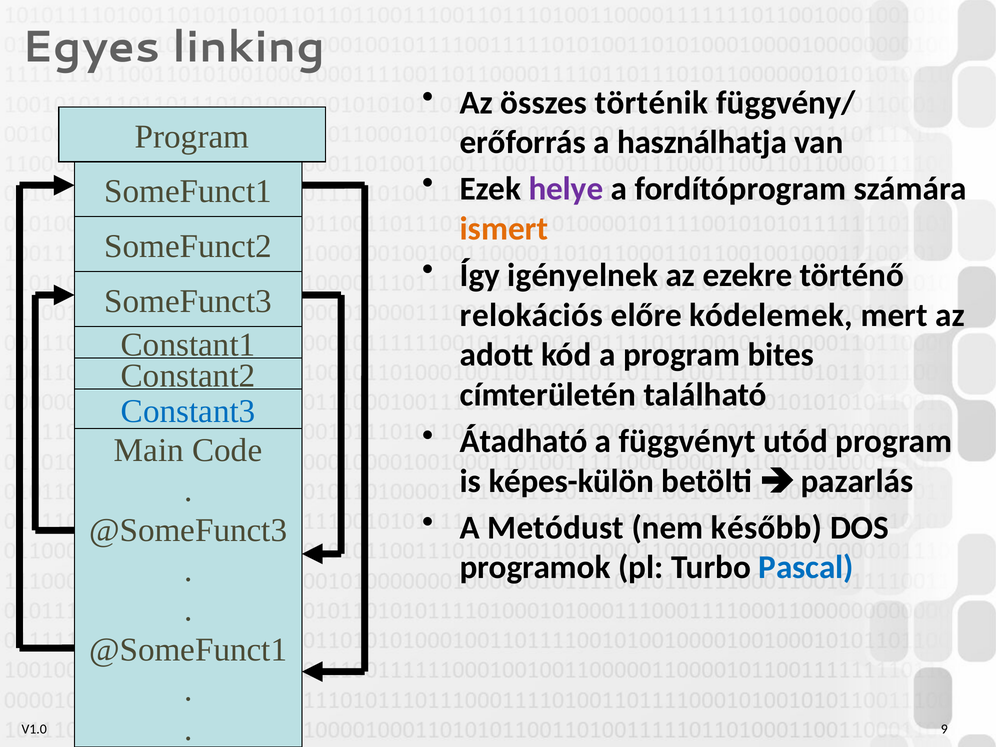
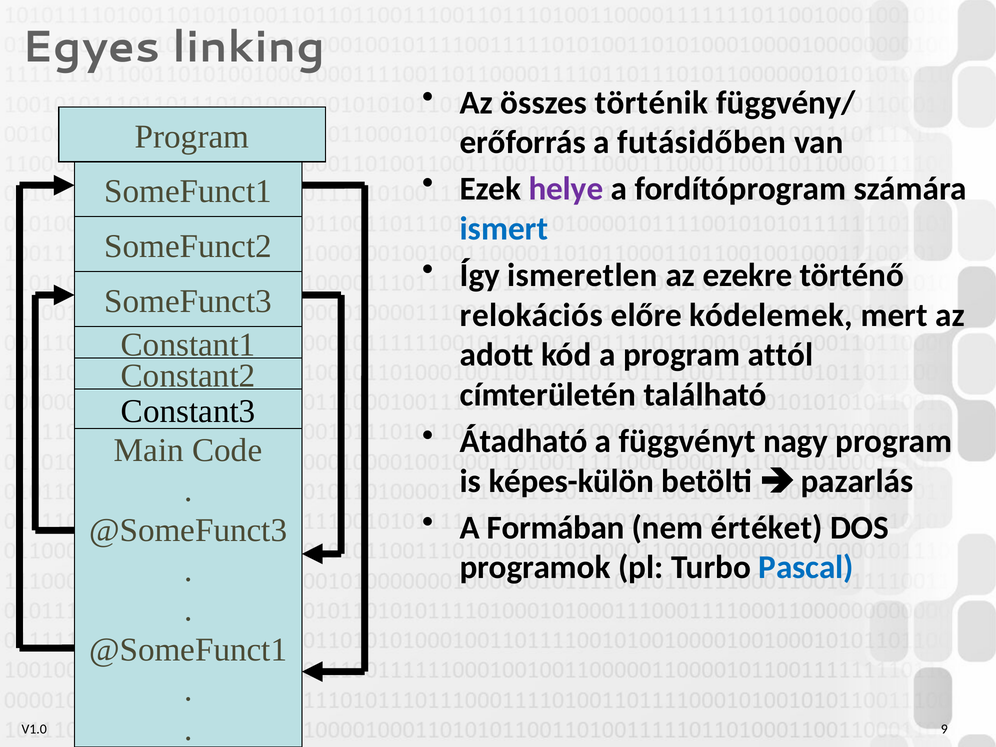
használhatja: használhatja -> futásidőben
ismert colour: orange -> blue
igényelnek: igényelnek -> ismeretlen
bites: bites -> attól
Constant3 colour: blue -> black
utód: utód -> nagy
Metódust: Metódust -> Formában
később: később -> értéket
